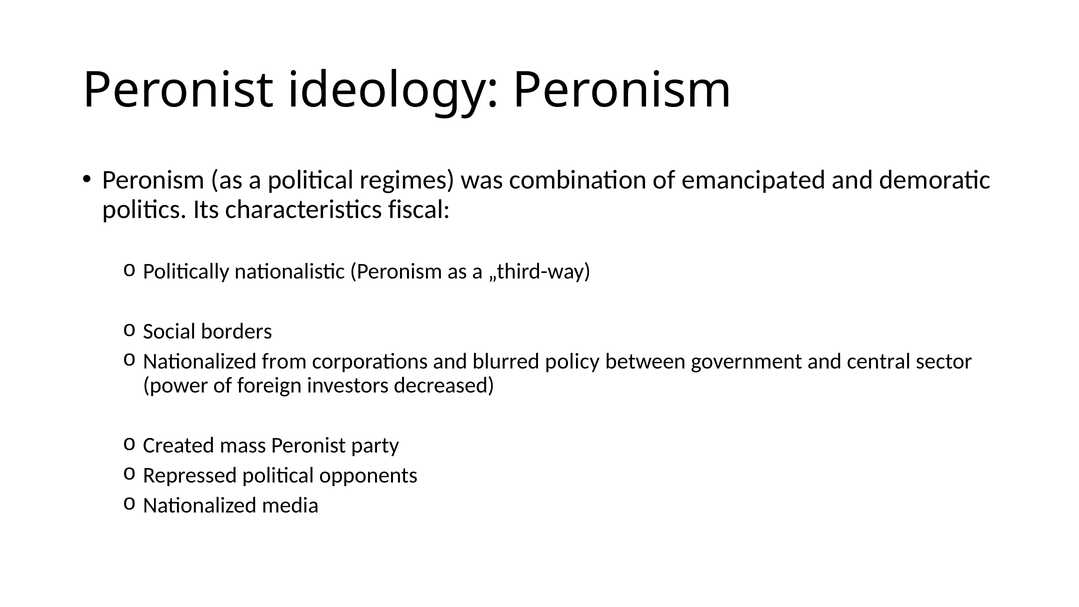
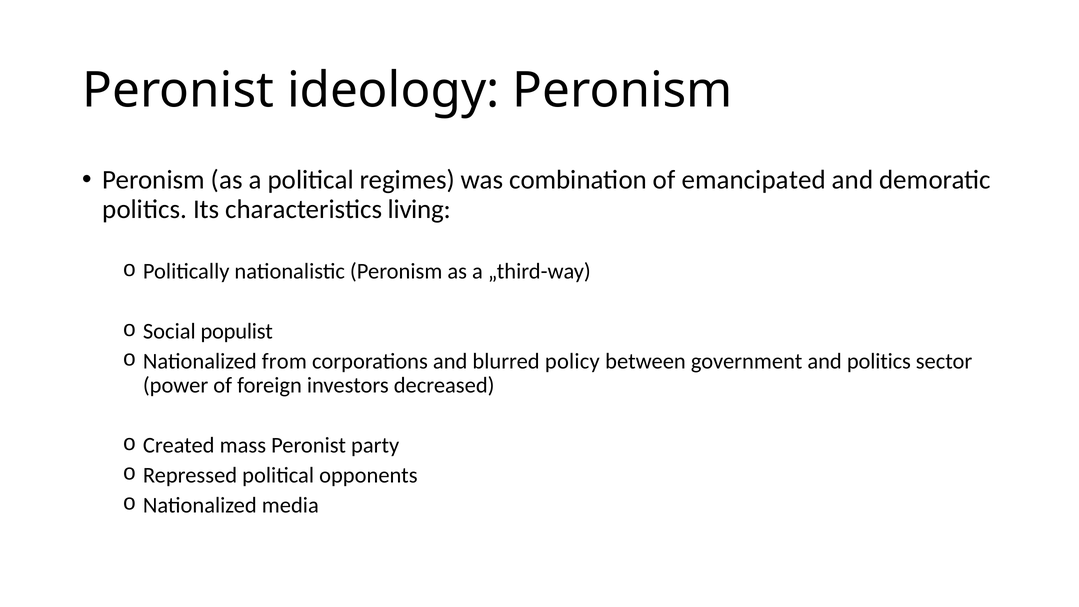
fiscal: fiscal -> living
borders: borders -> populist
and central: central -> politics
